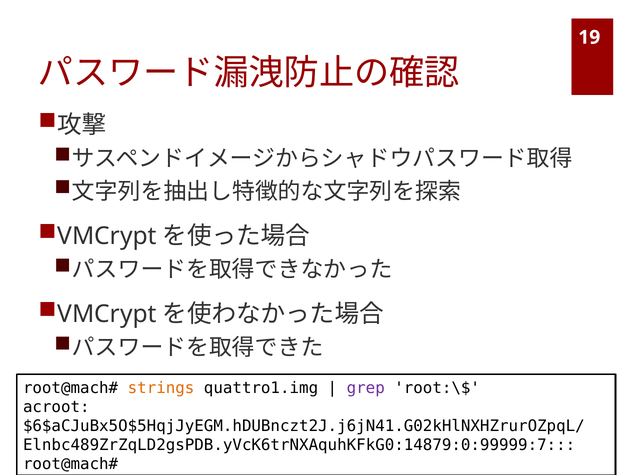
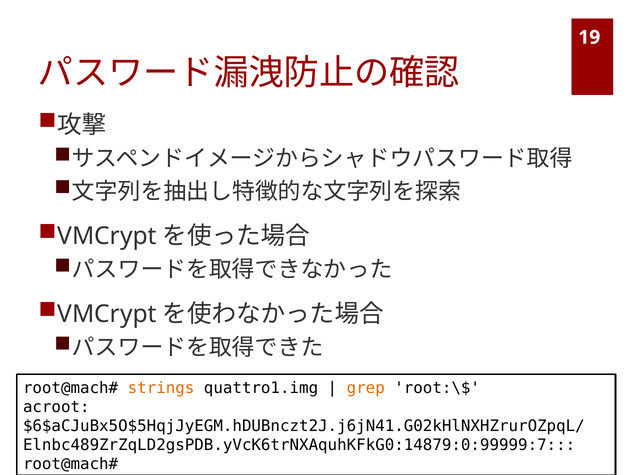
grep colour: purple -> orange
